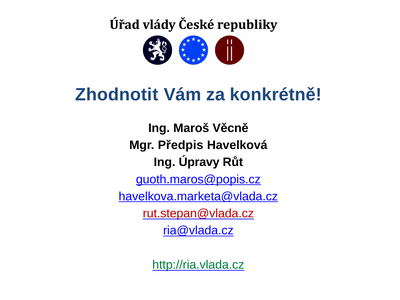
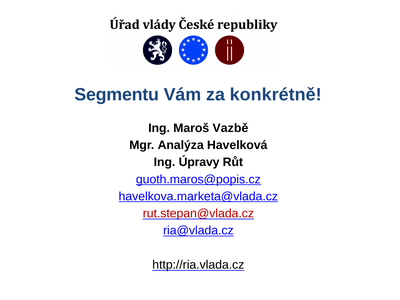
Zhodnotit: Zhodnotit -> Segmentu
Věcně: Věcně -> Vazbě
Předpis: Předpis -> Analýza
http://ria.vlada.cz colour: green -> black
